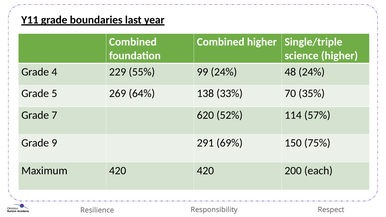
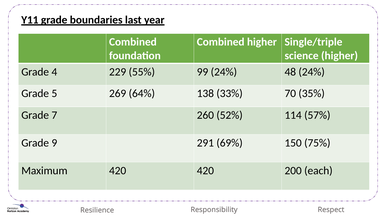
620: 620 -> 260
